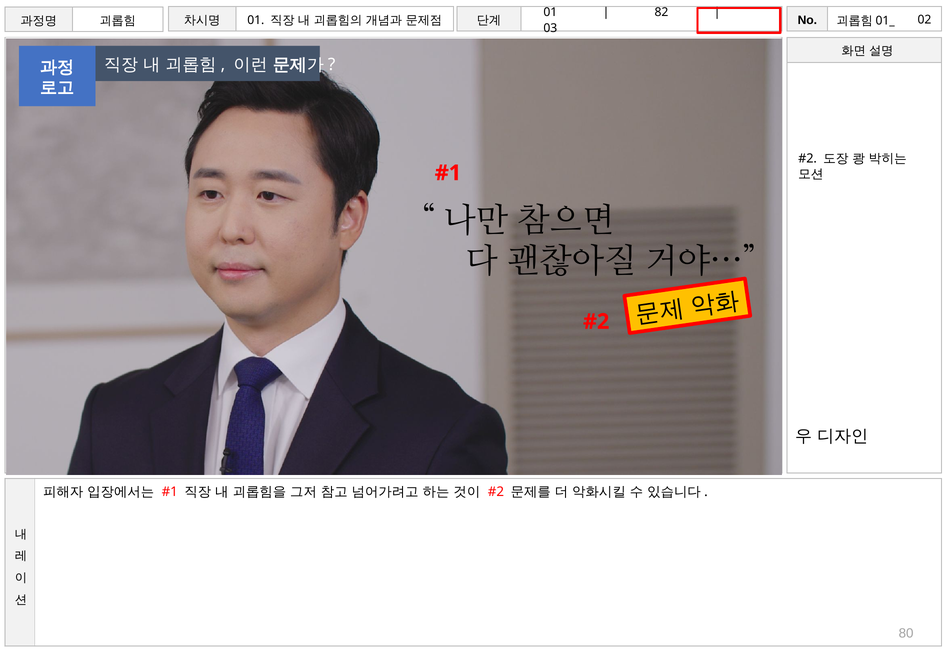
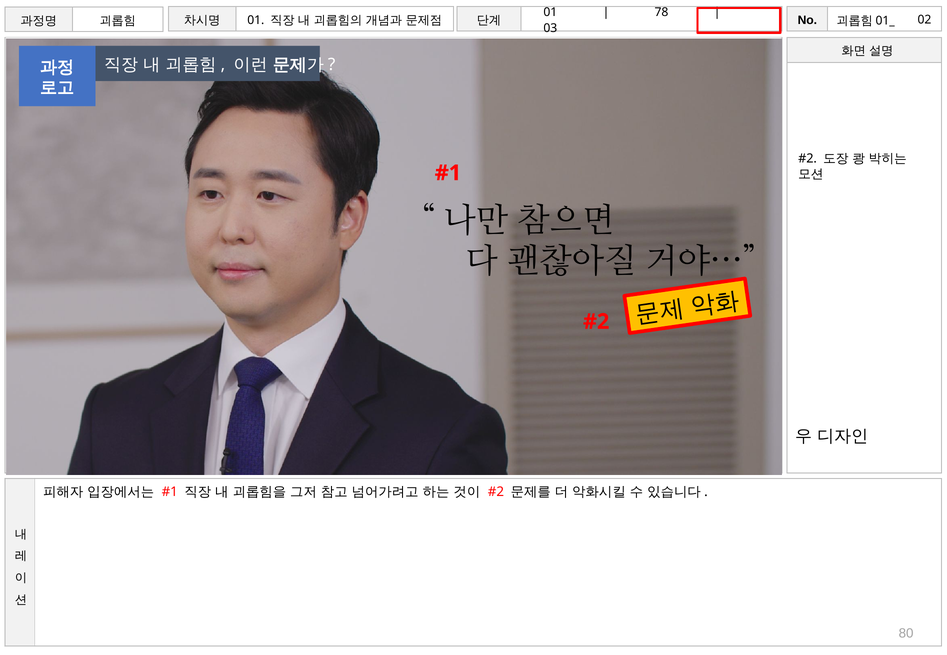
82: 82 -> 78
